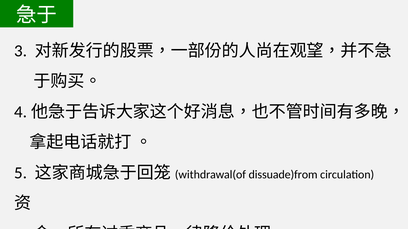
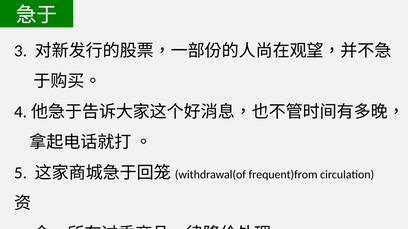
dissuade)from: dissuade)from -> frequent)from
